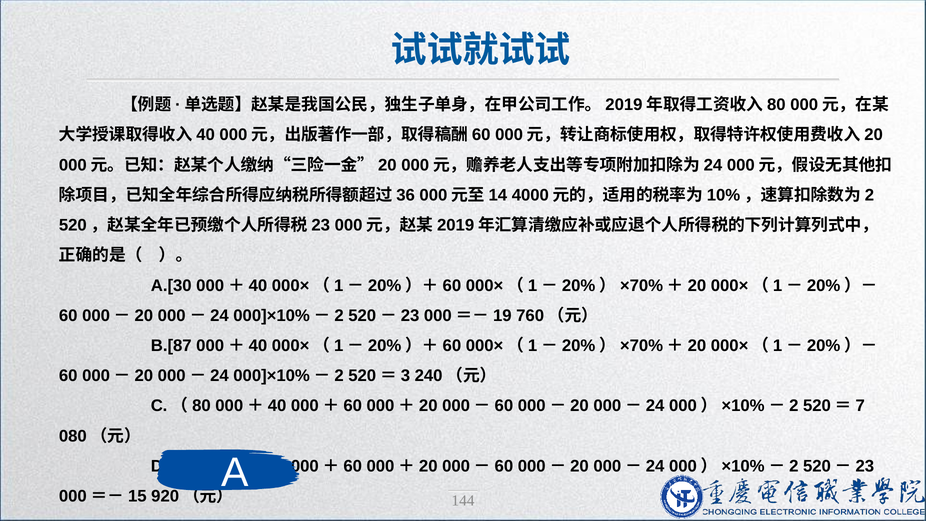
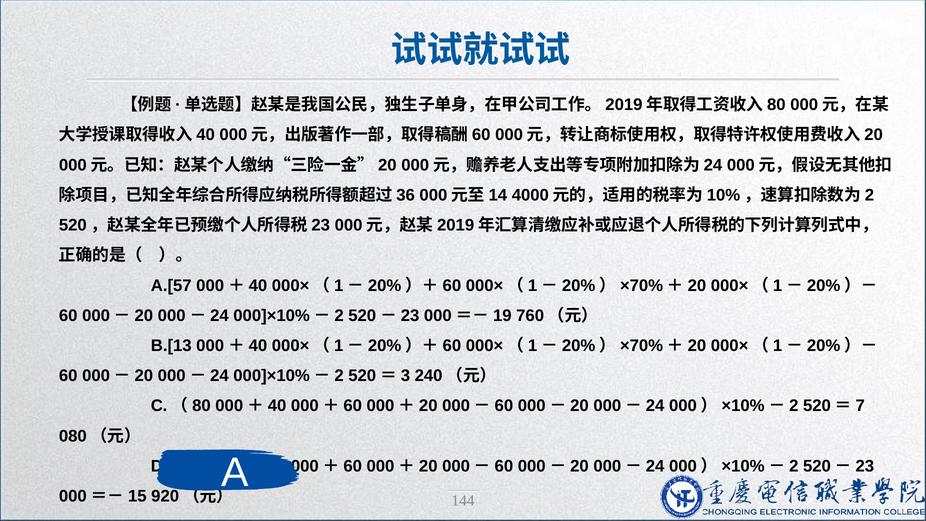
A.[30: A.[30 -> A.[57
B.[87: B.[87 -> B.[13
